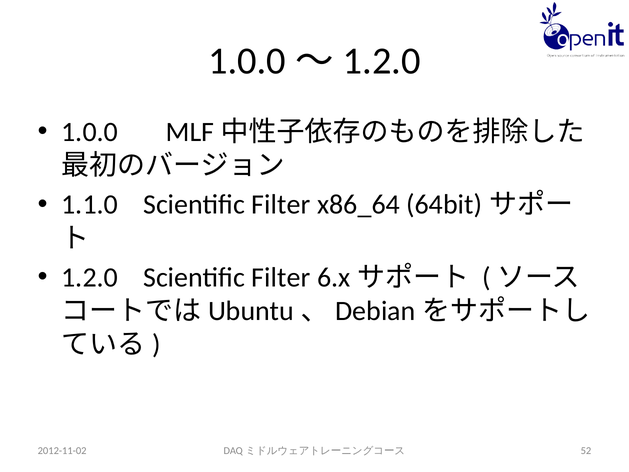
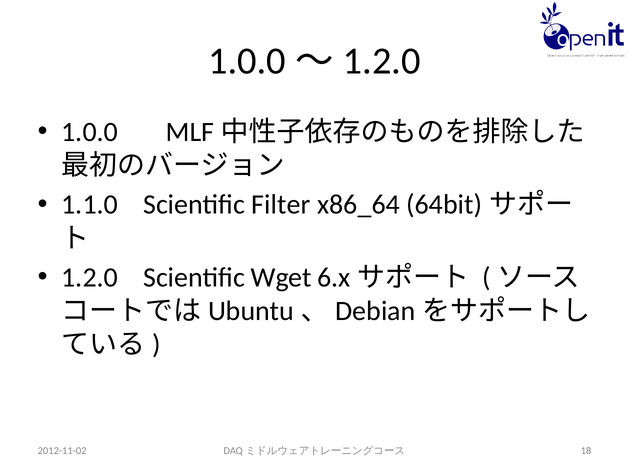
1.2.0 Scientific Filter: Filter -> Wget
52: 52 -> 18
